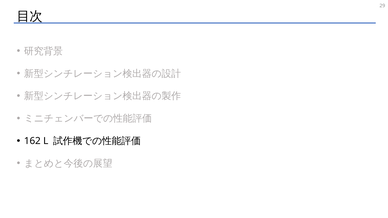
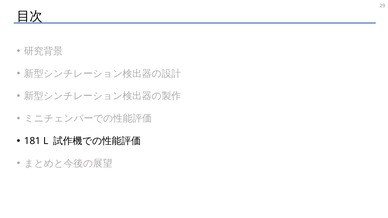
162: 162 -> 181
